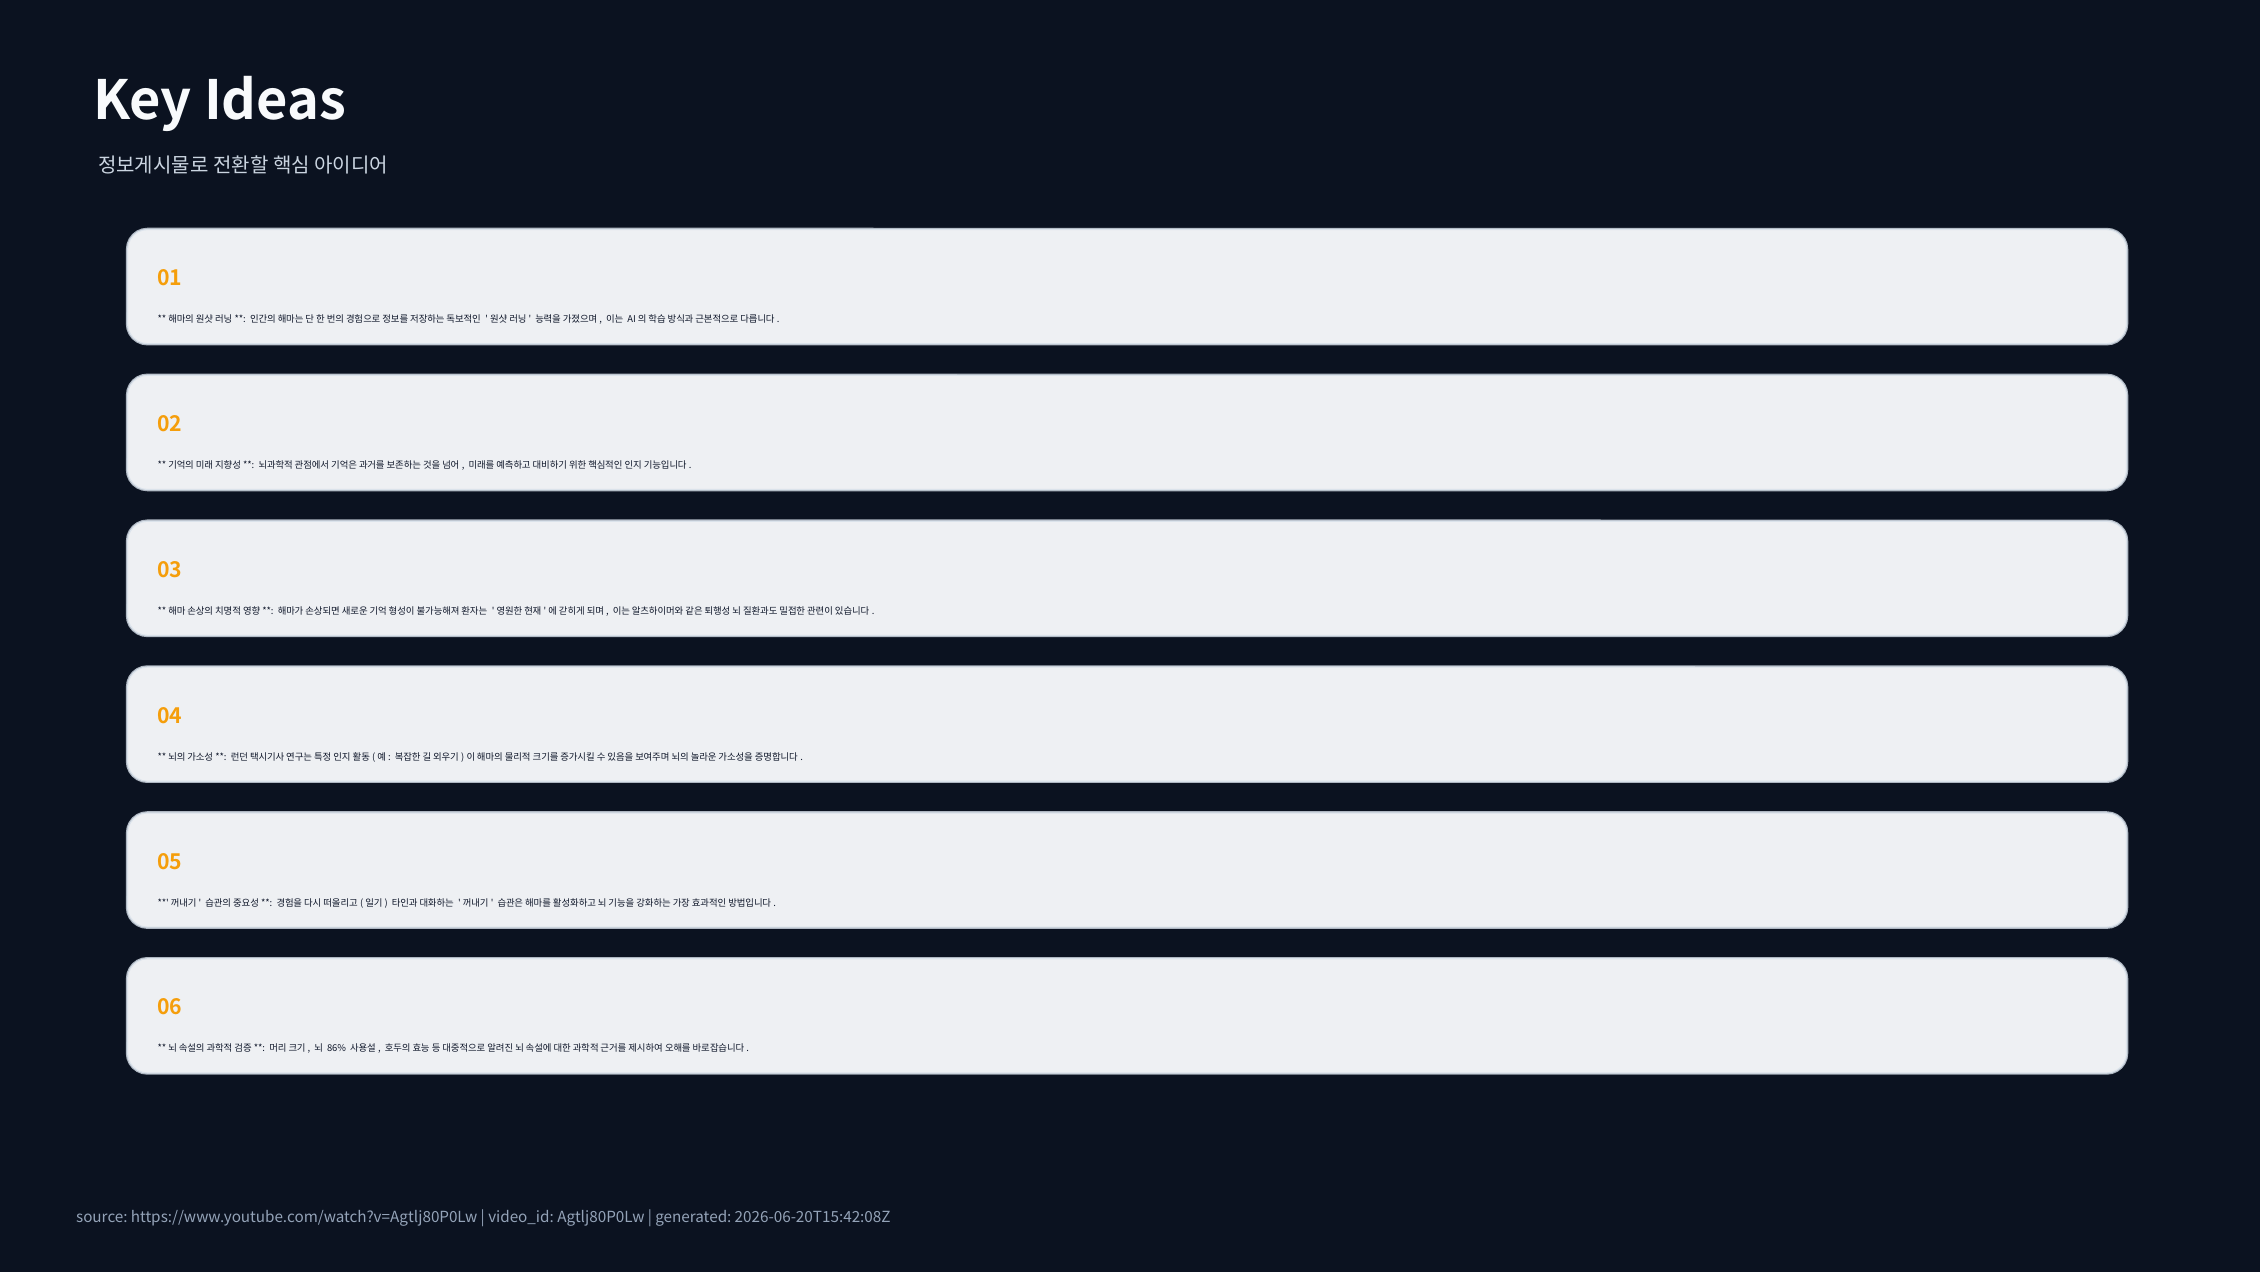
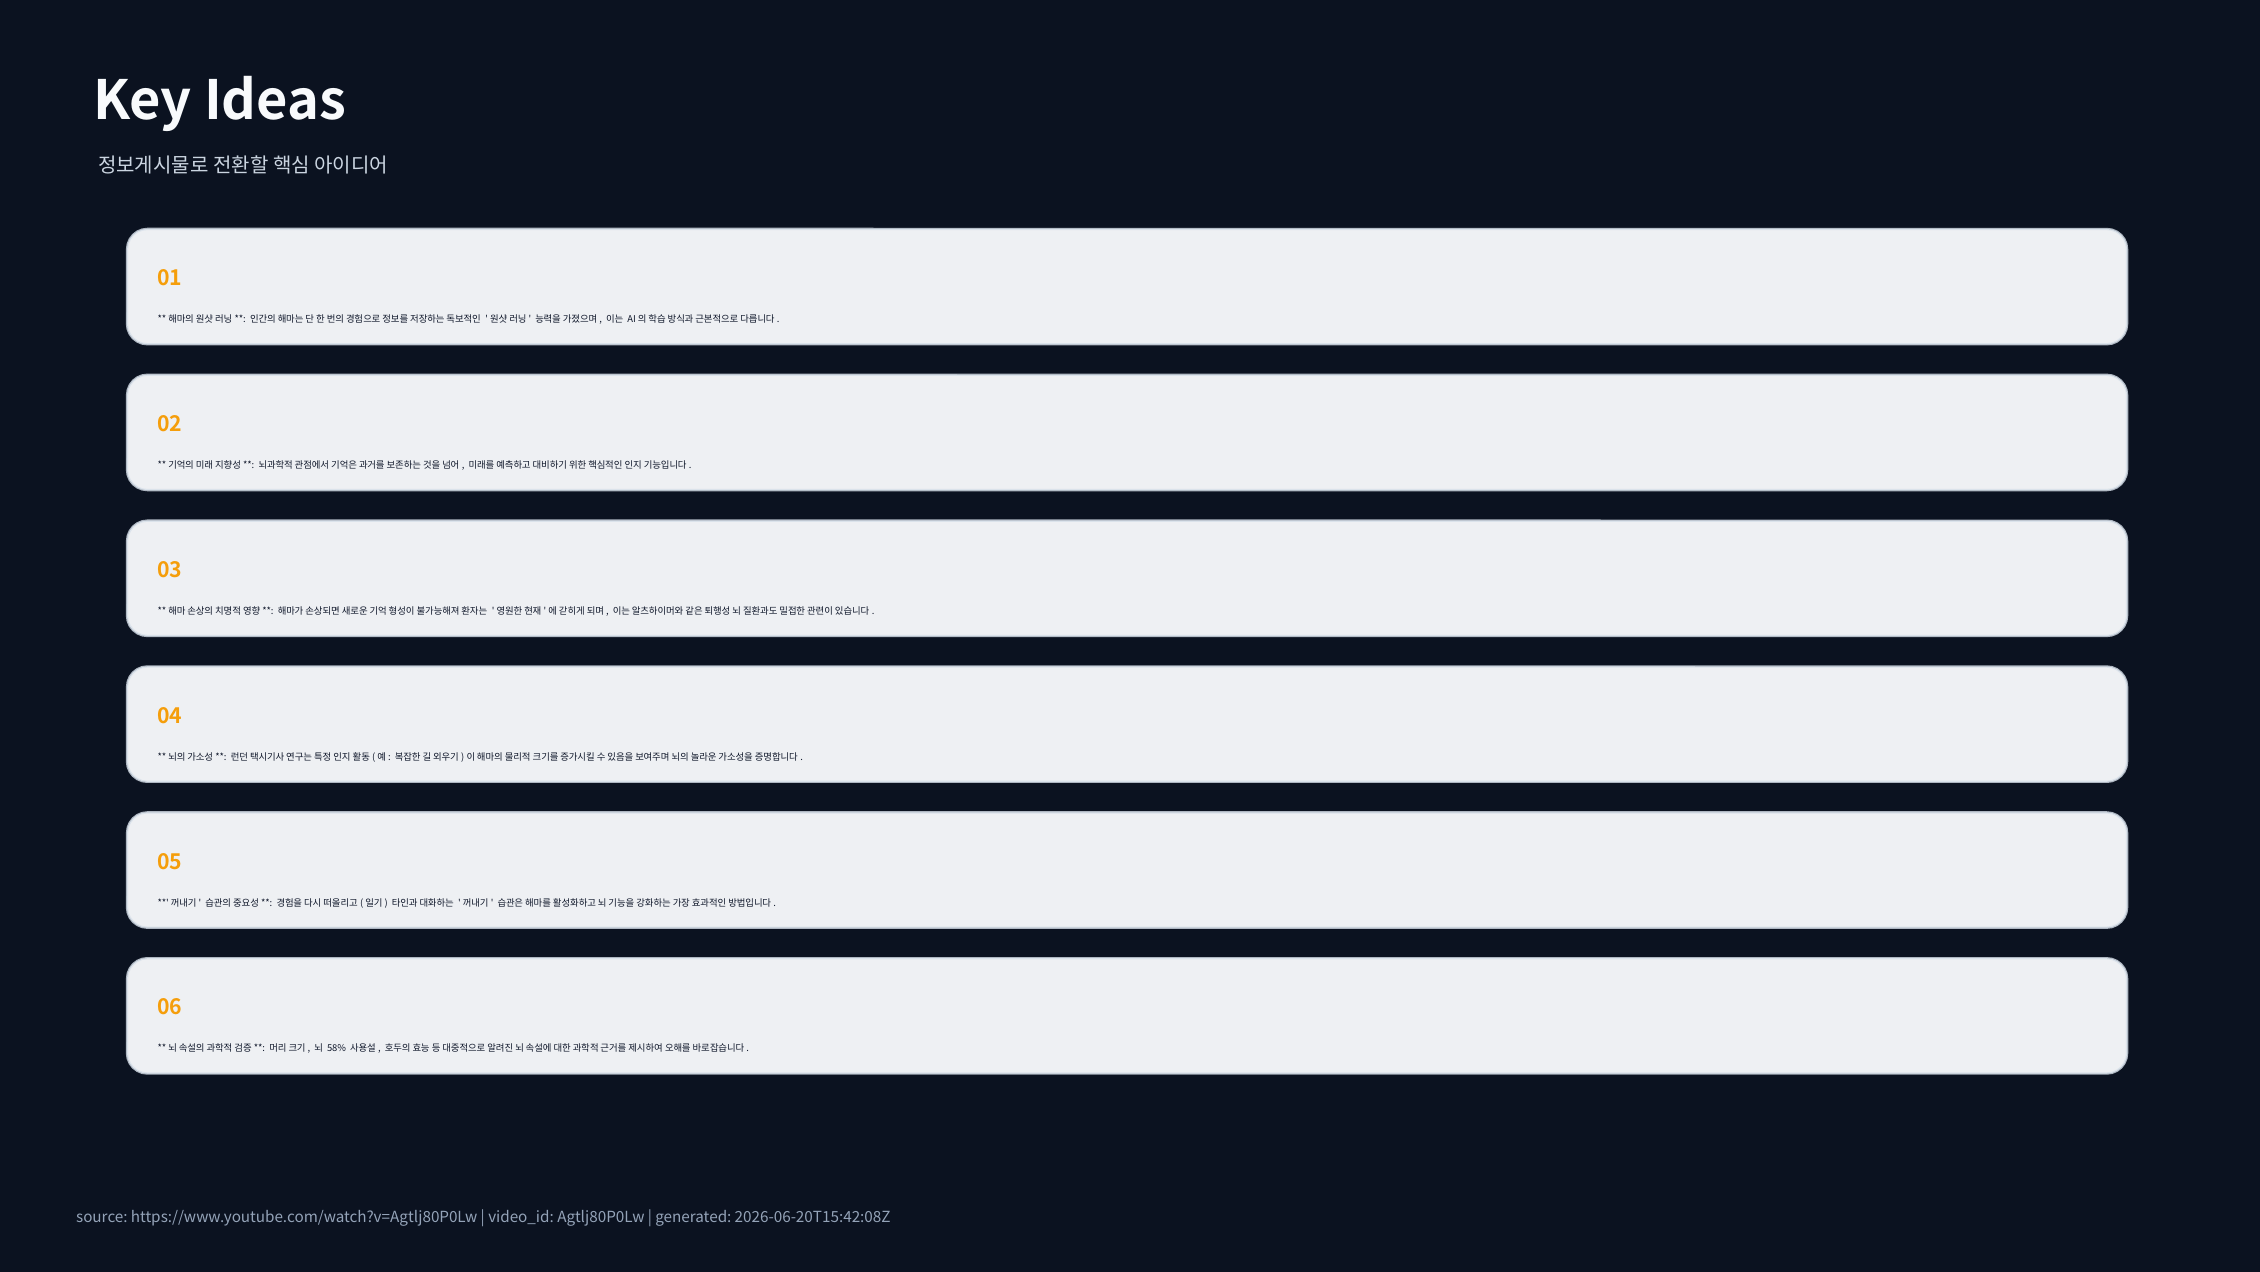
86%: 86% -> 58%
